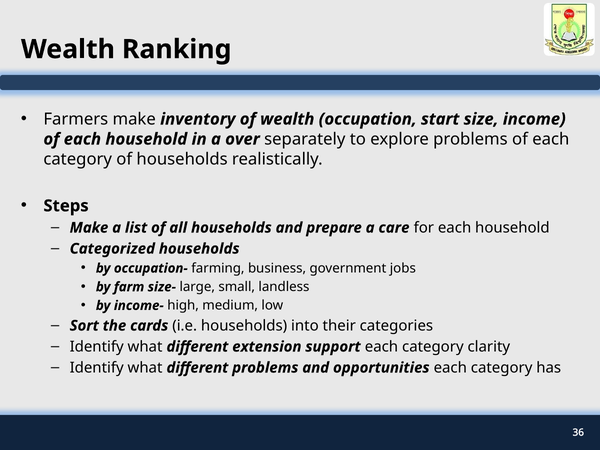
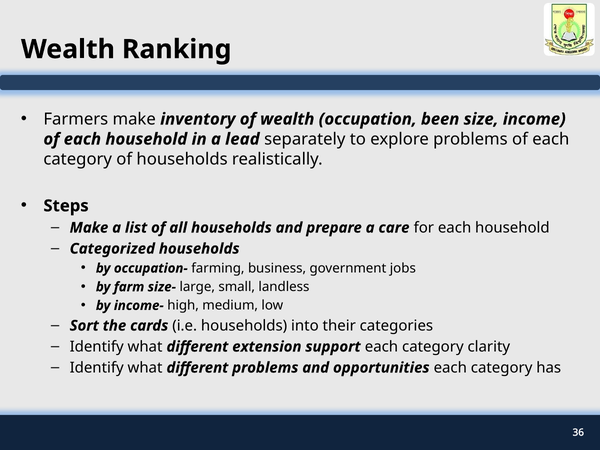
start: start -> been
over: over -> lead
